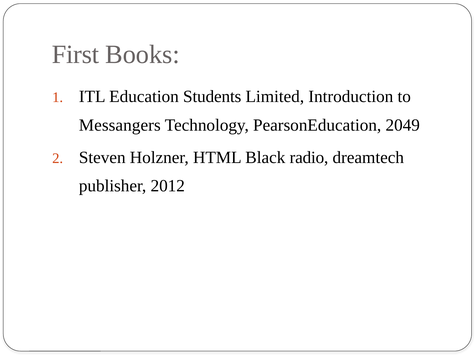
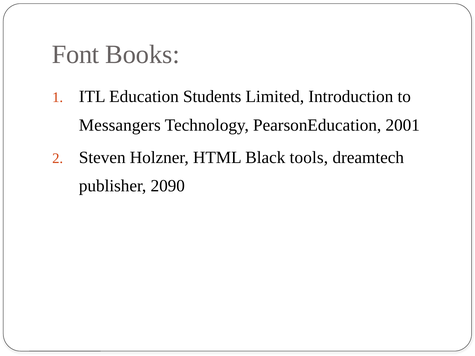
First: First -> Font
2049: 2049 -> 2001
radio: radio -> tools
2012: 2012 -> 2090
